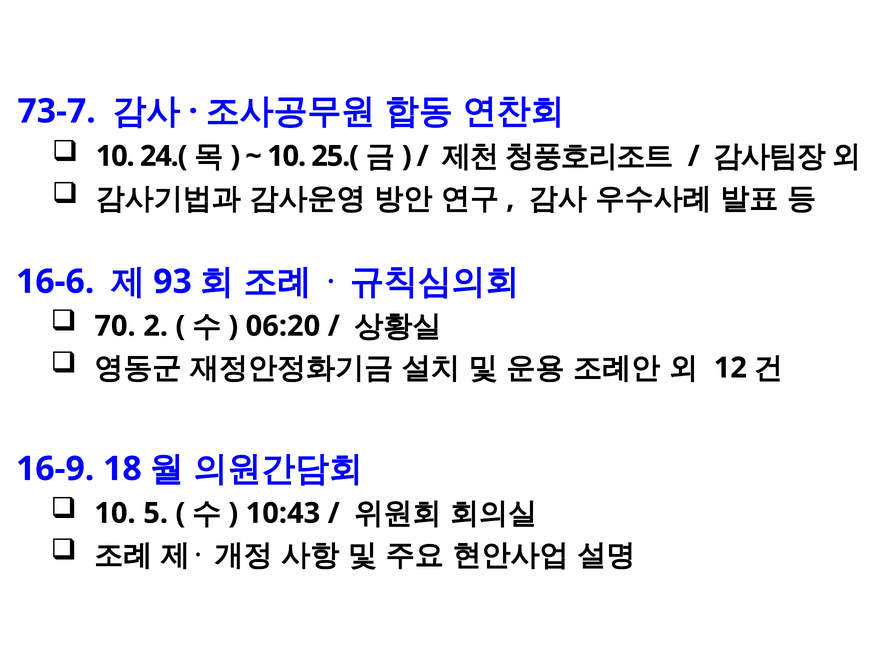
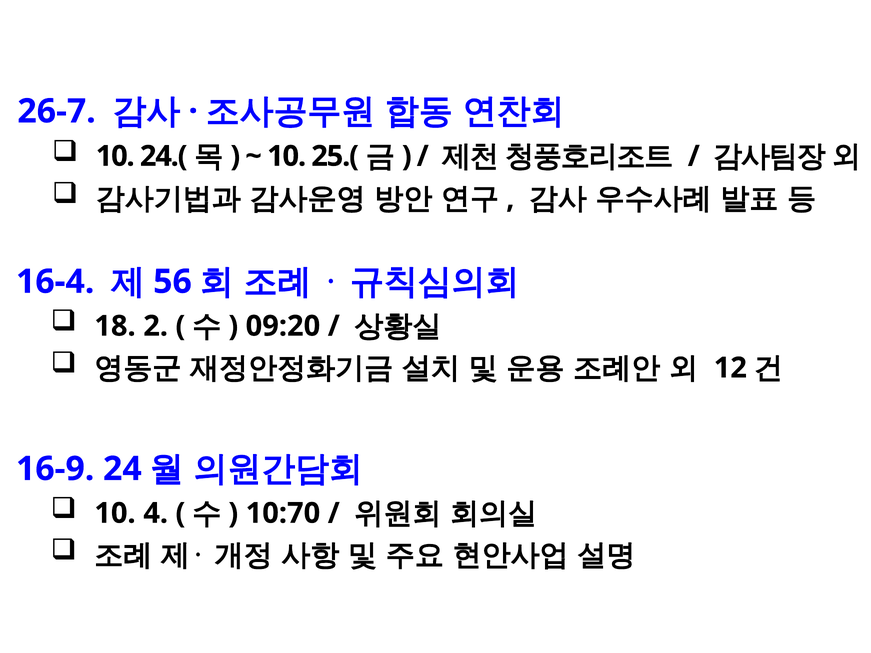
73-7: 73-7 -> 26-7
16-6: 16-6 -> 16-4
93: 93 -> 56
70: 70 -> 18
06:20: 06:20 -> 09:20
18: 18 -> 24
5: 5 -> 4
10:43: 10:43 -> 10:70
